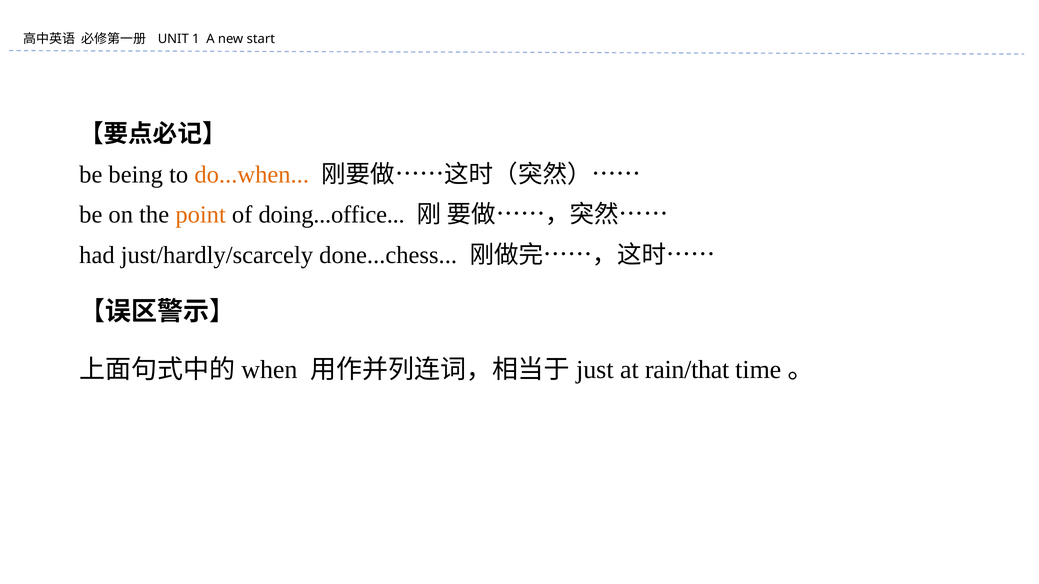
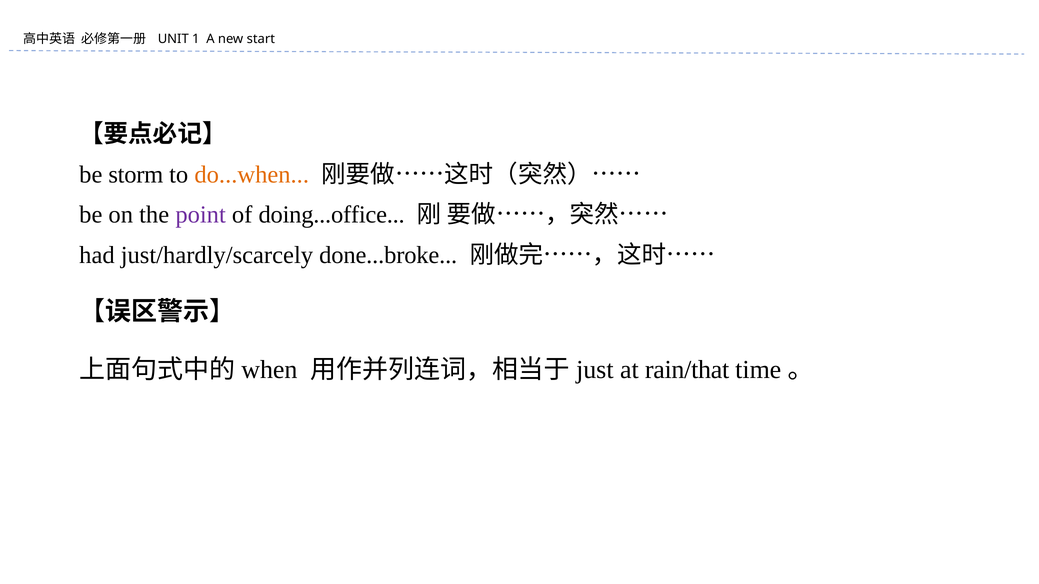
being: being -> storm
point colour: orange -> purple
done...chess: done...chess -> done...broke
